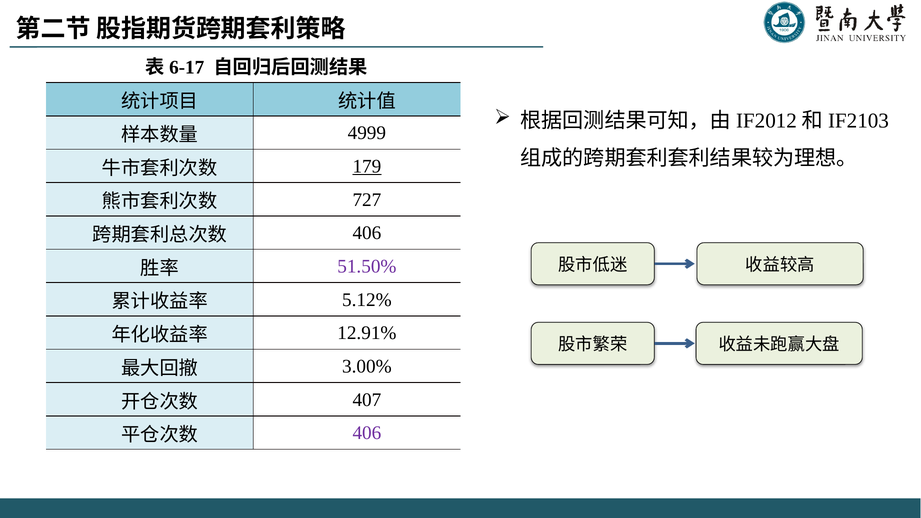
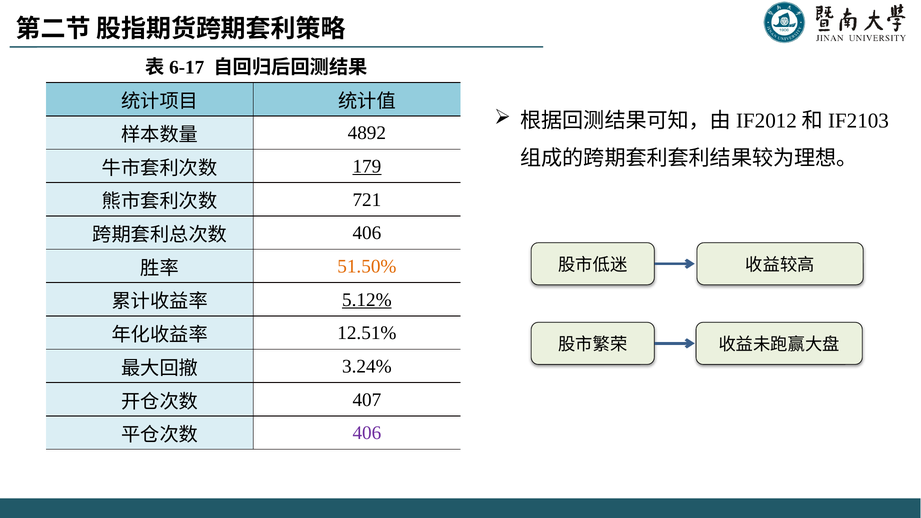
4999: 4999 -> 4892
727: 727 -> 721
51.50% colour: purple -> orange
5.12% underline: none -> present
12.91%: 12.91% -> 12.51%
3.00%: 3.00% -> 3.24%
